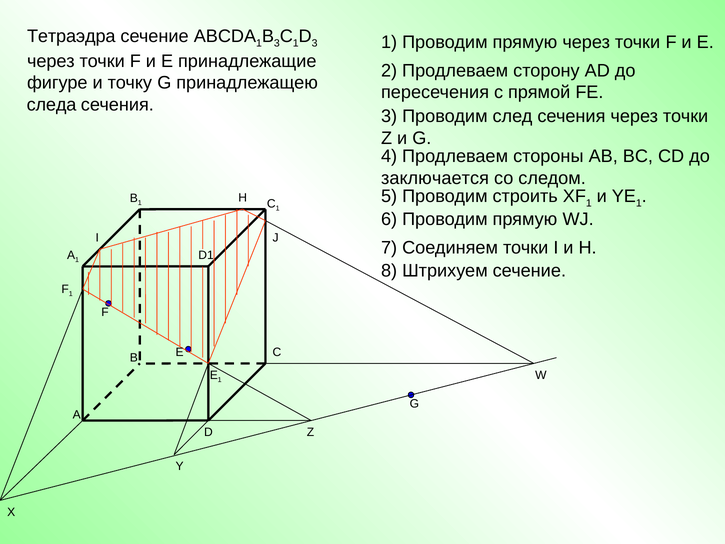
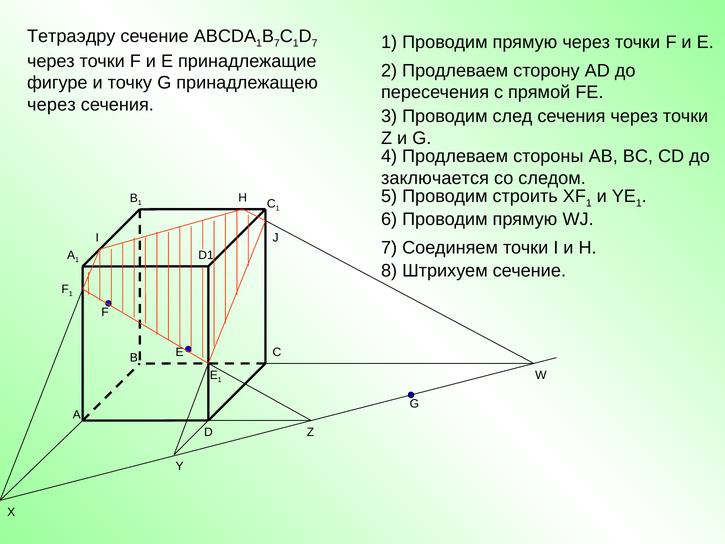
Тетраэдра: Тетраэдра -> Тетраэдру
B 3: 3 -> 7
D 3: 3 -> 7
следа at (52, 105): следа -> через
